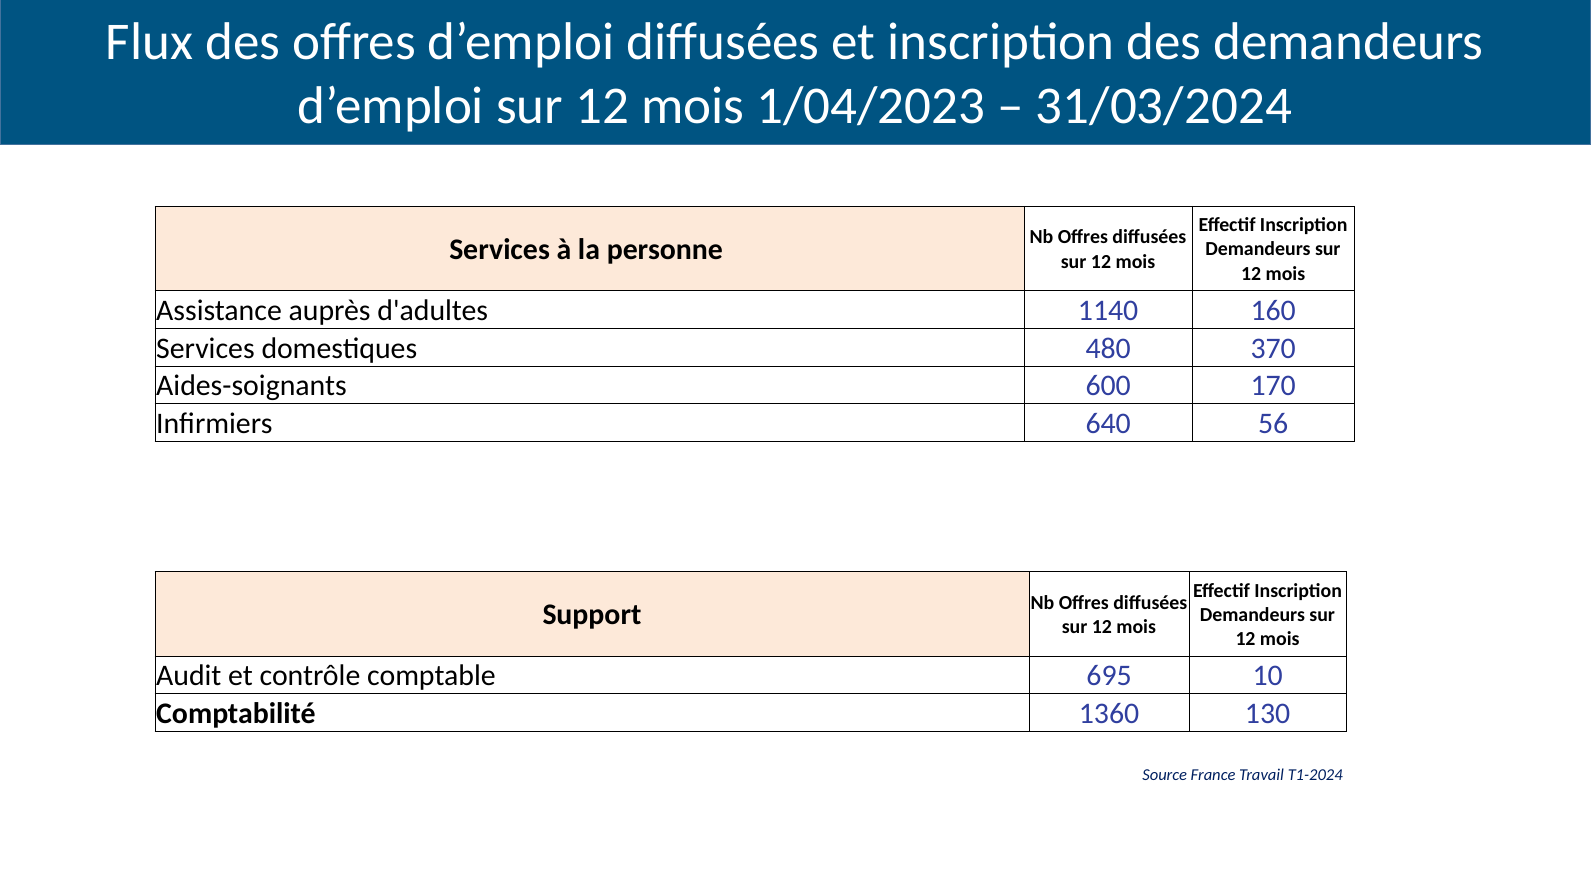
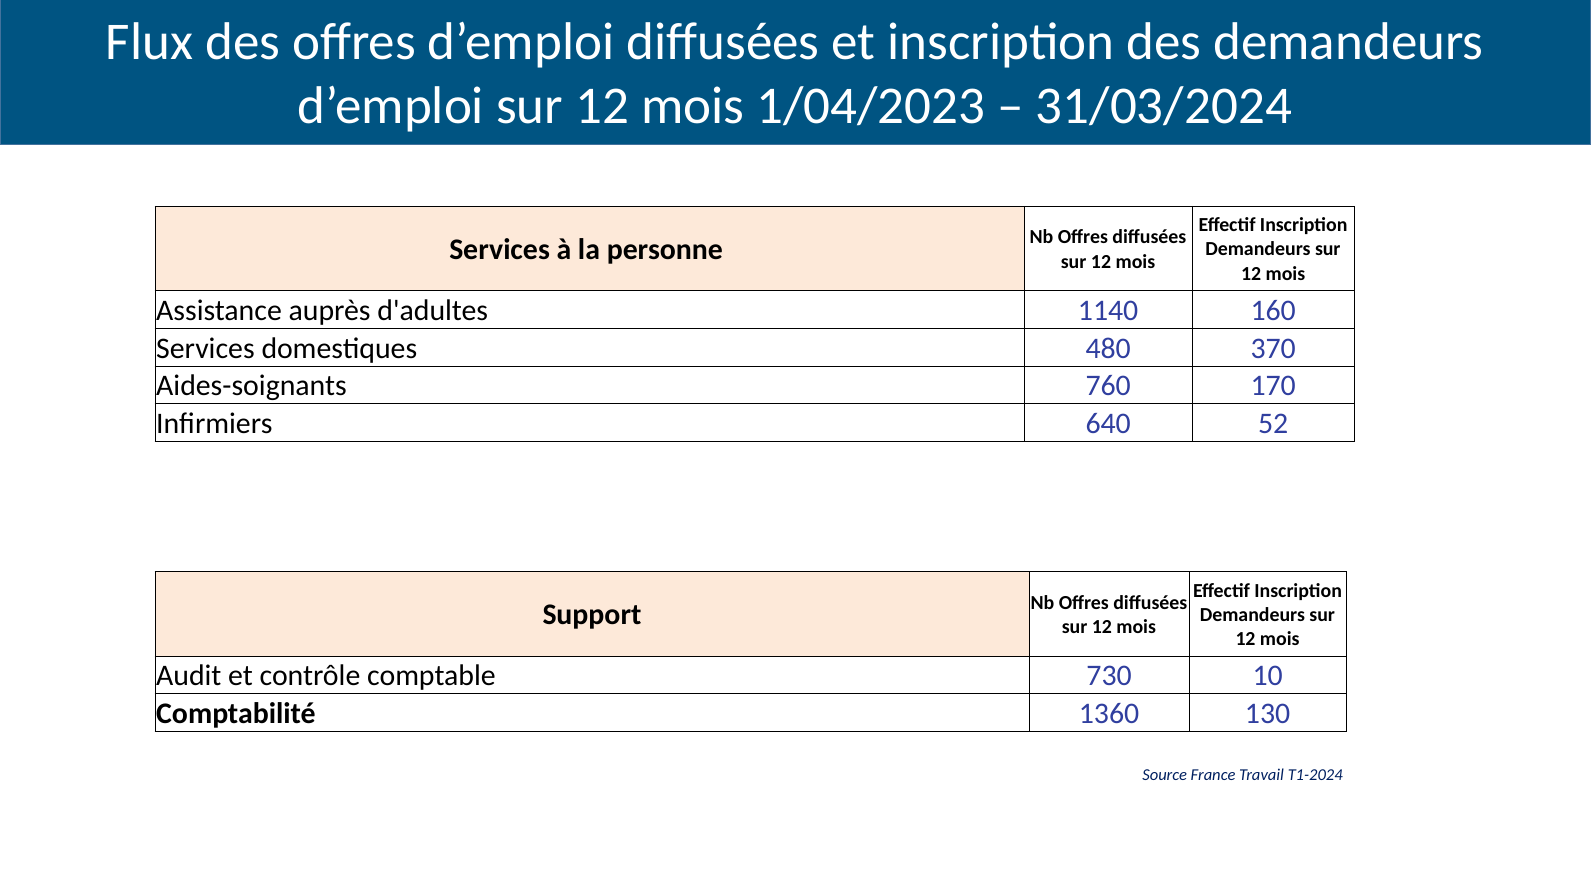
600: 600 -> 760
56: 56 -> 52
695: 695 -> 730
